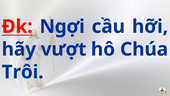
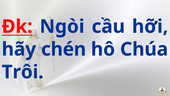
Ngợi: Ngợi -> Ngòi
vượt: vượt -> chén
